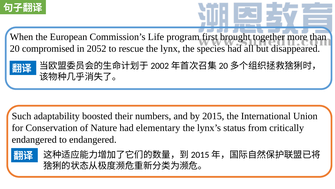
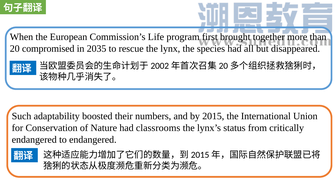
2052: 2052 -> 2035
elementary: elementary -> classrooms
